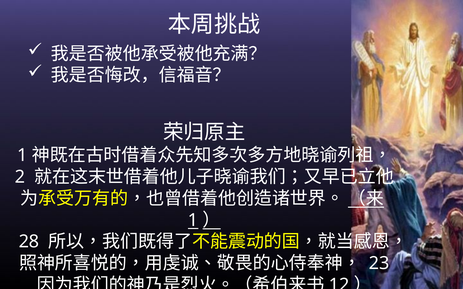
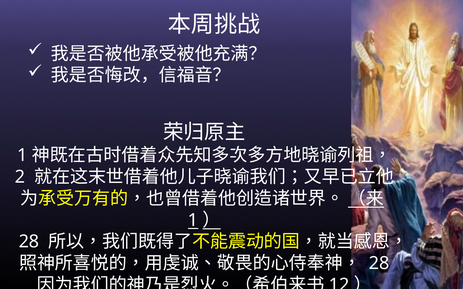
23 at (379, 264): 23 -> 28
